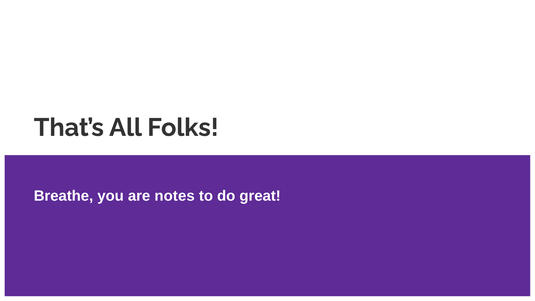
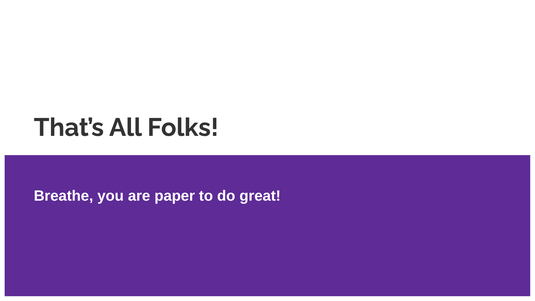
notes: notes -> paper
